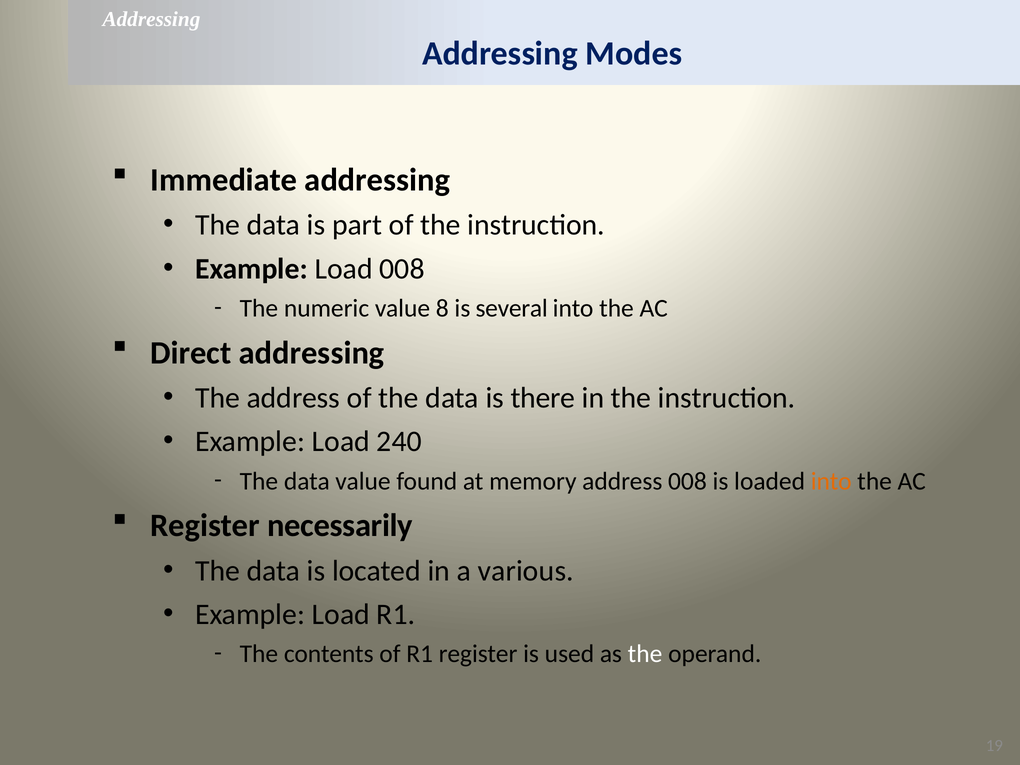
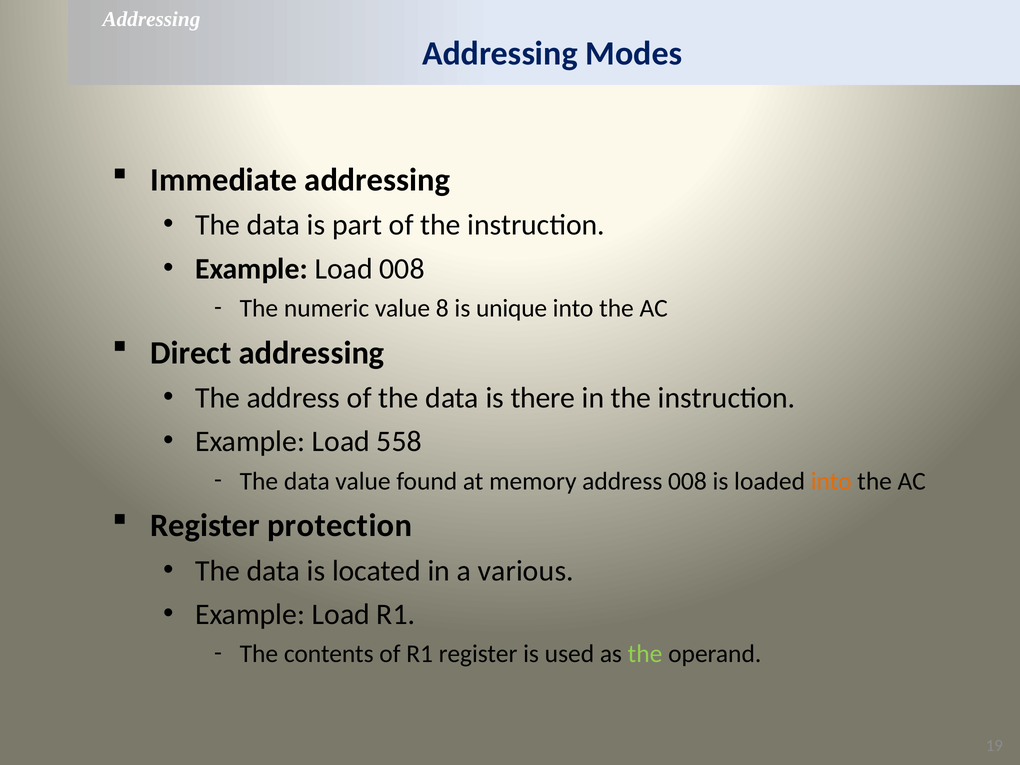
several: several -> unique
240: 240 -> 558
necessarily: necessarily -> protection
the at (645, 654) colour: white -> light green
